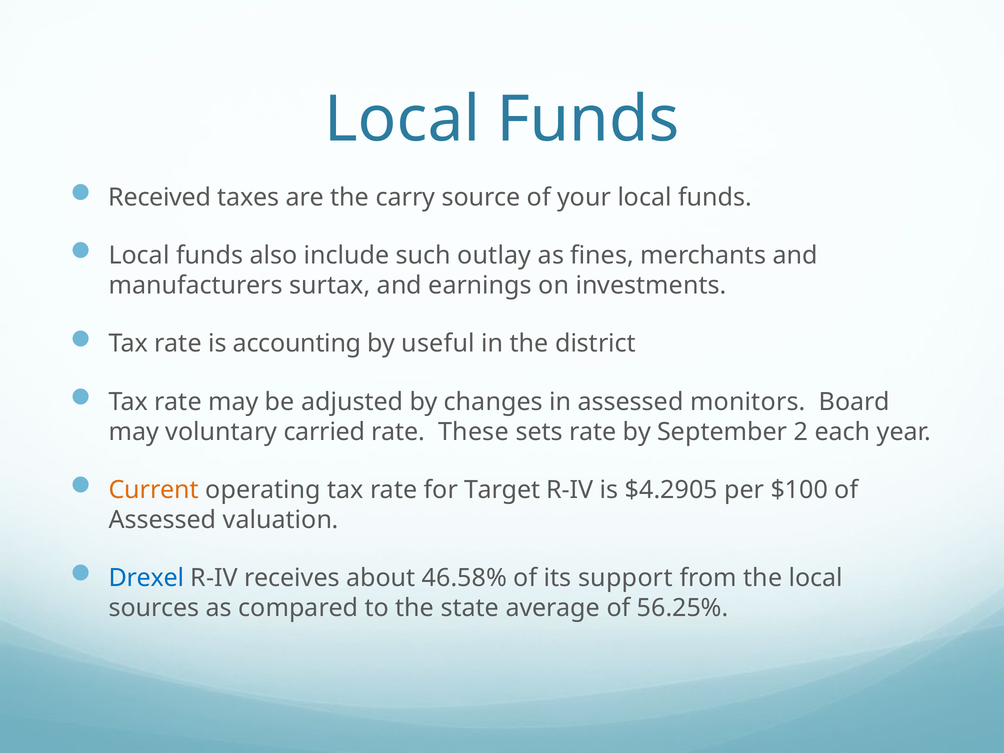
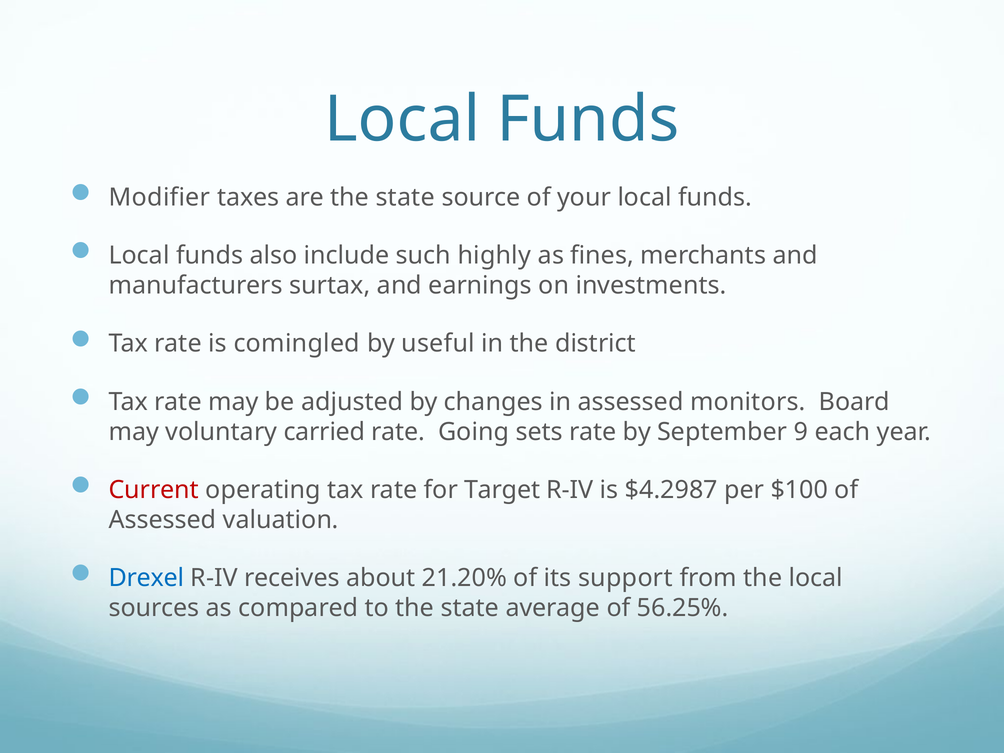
Received: Received -> Modifier
are the carry: carry -> state
outlay: outlay -> highly
accounting: accounting -> comingled
These: These -> Going
2: 2 -> 9
Current colour: orange -> red
$4.2905: $4.2905 -> $4.2987
46.58%: 46.58% -> 21.20%
